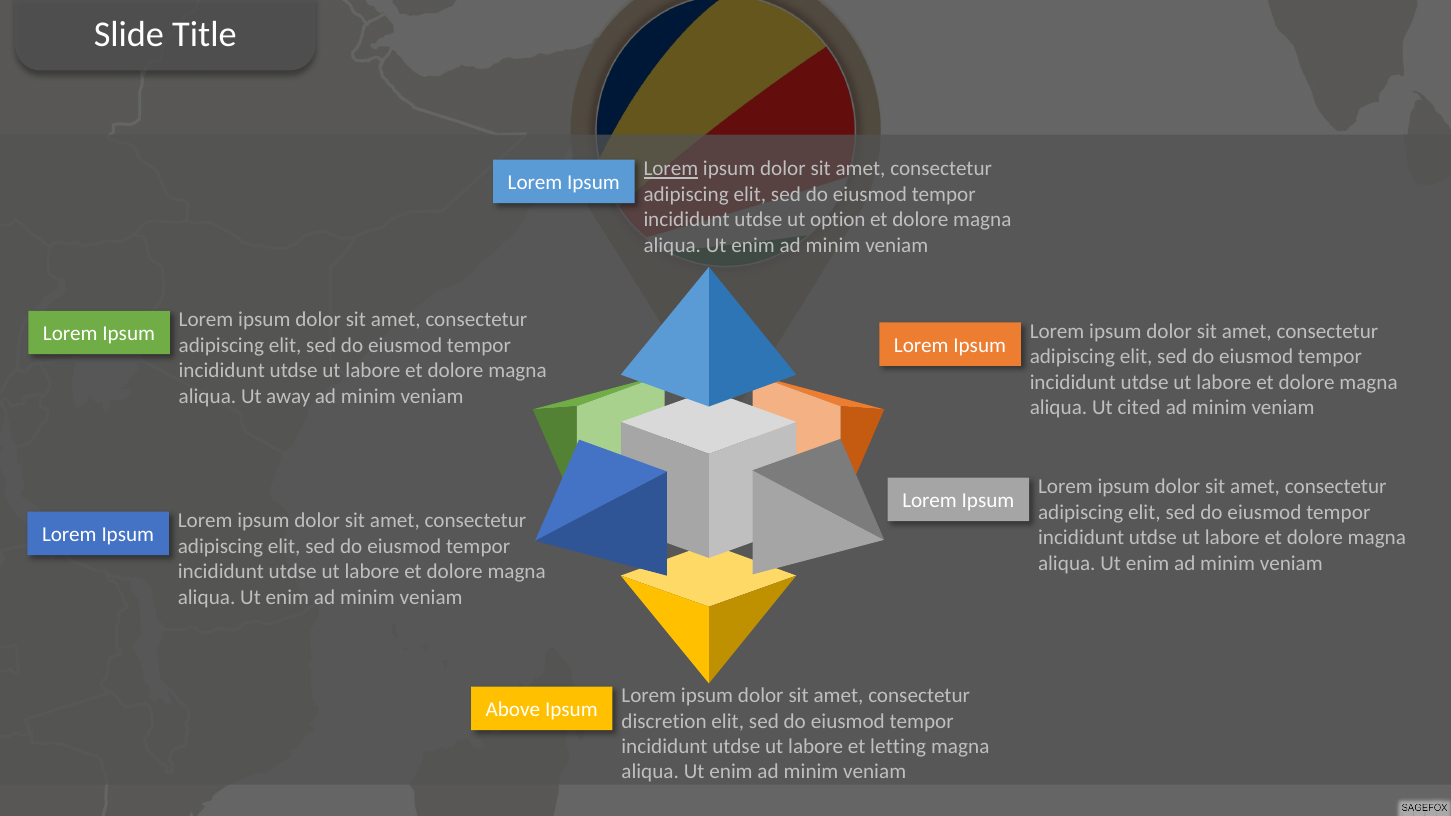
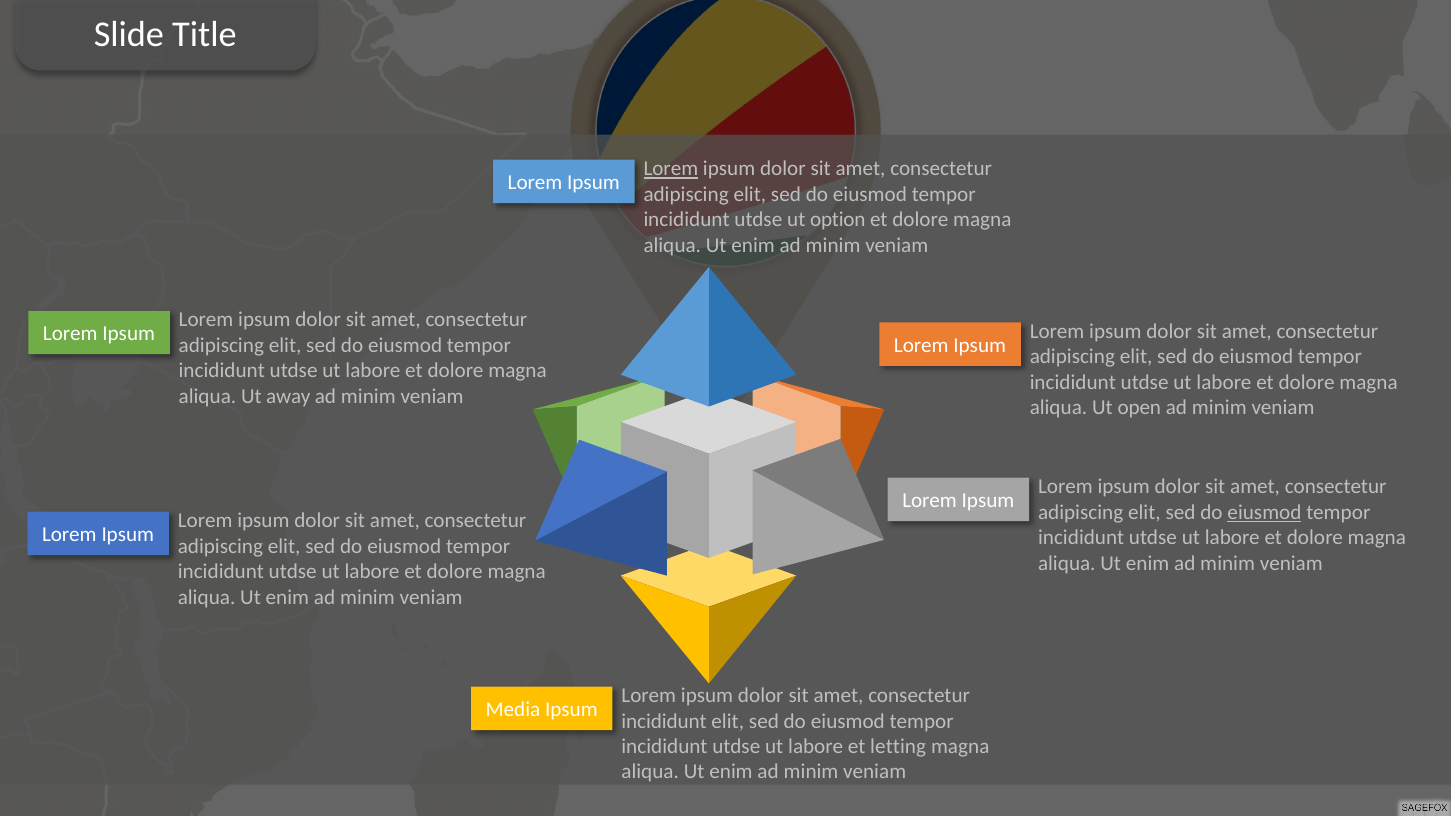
cited: cited -> open
eiusmod at (1264, 512) underline: none -> present
Above: Above -> Media
discretion at (664, 721): discretion -> incididunt
